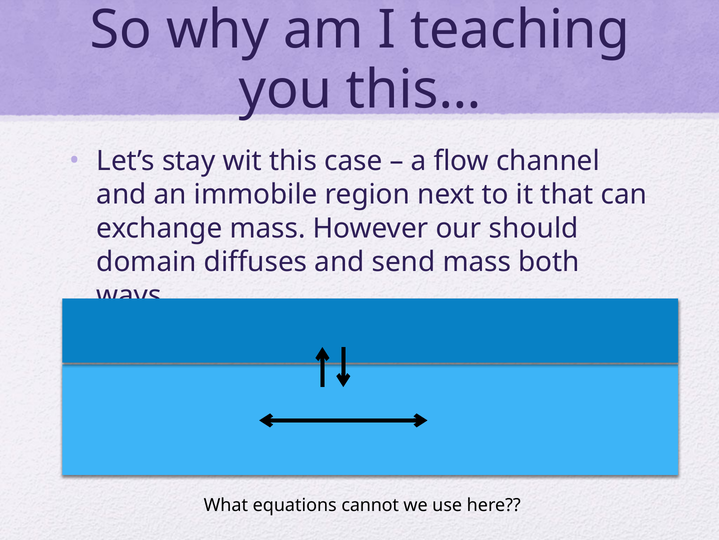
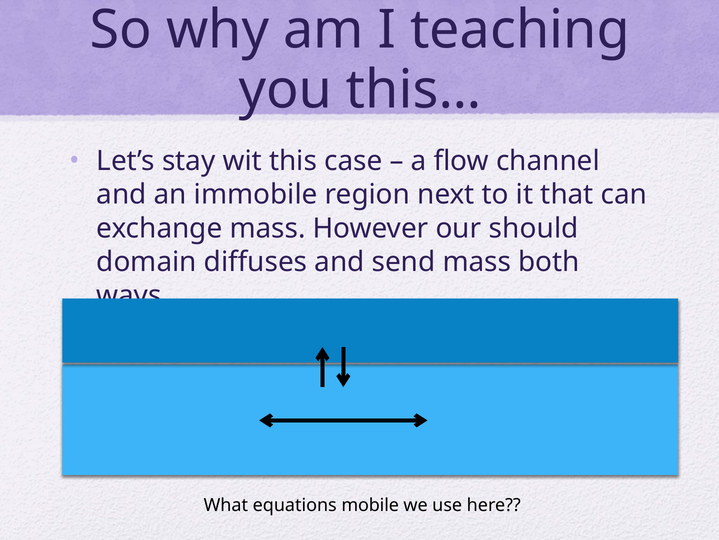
cannot: cannot -> mobile
